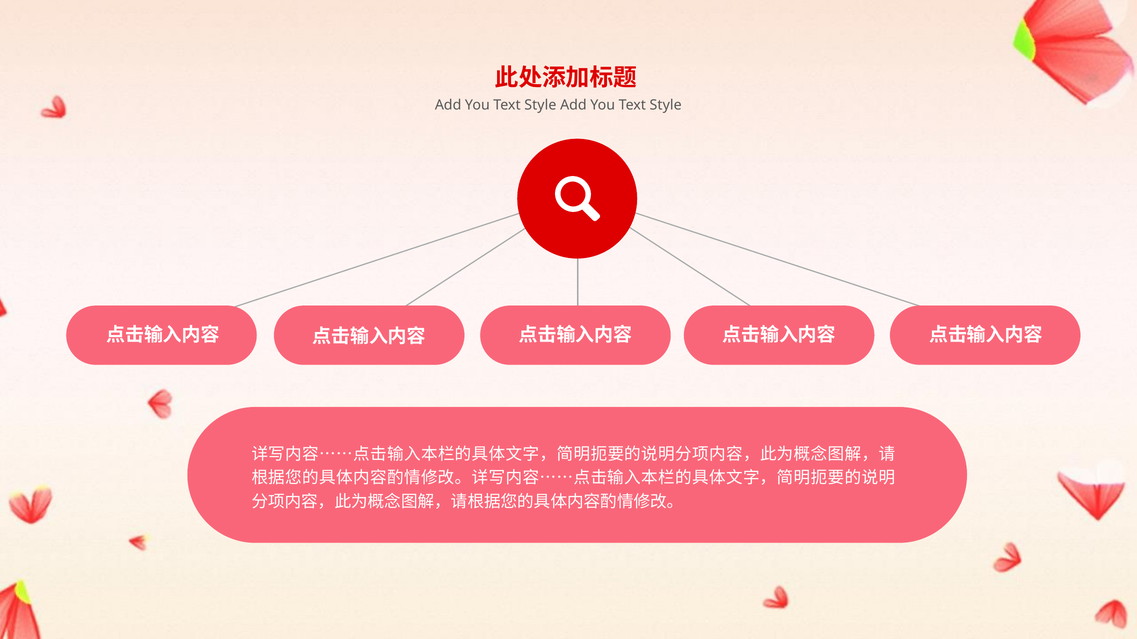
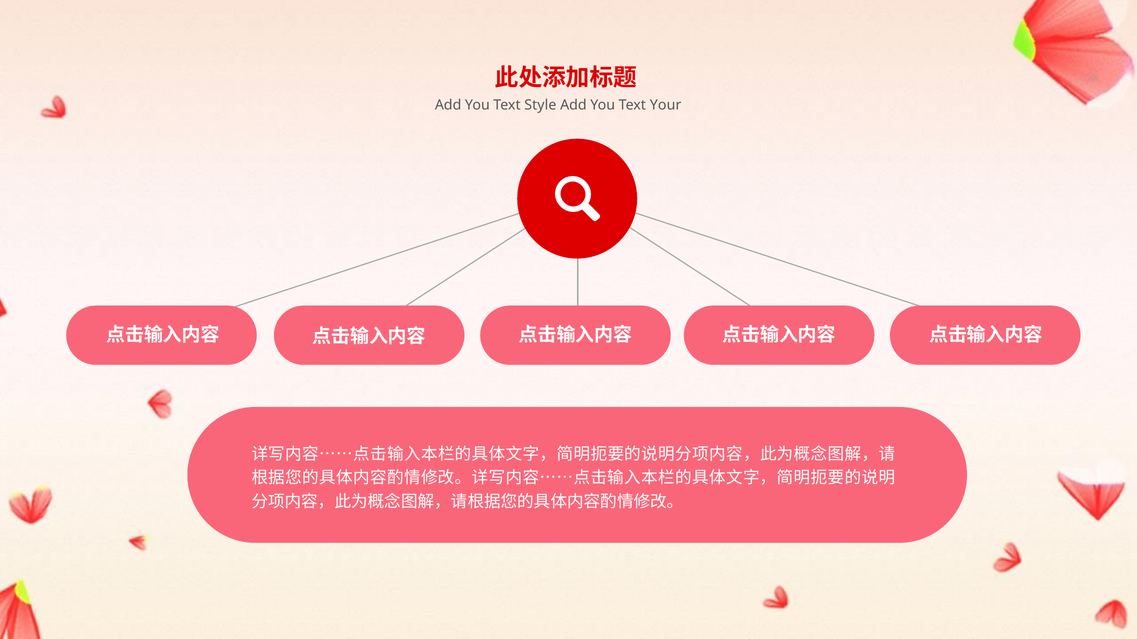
Style at (666, 105): Style -> Your
